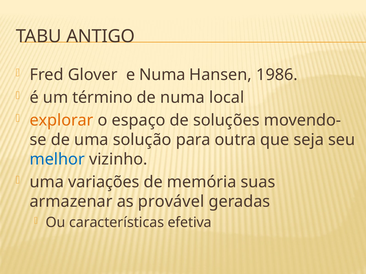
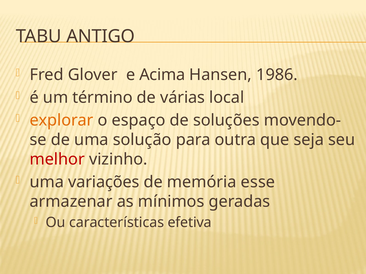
e Numa: Numa -> Acima
de numa: numa -> várias
melhor colour: blue -> red
suas: suas -> esse
provável: provável -> mínimos
